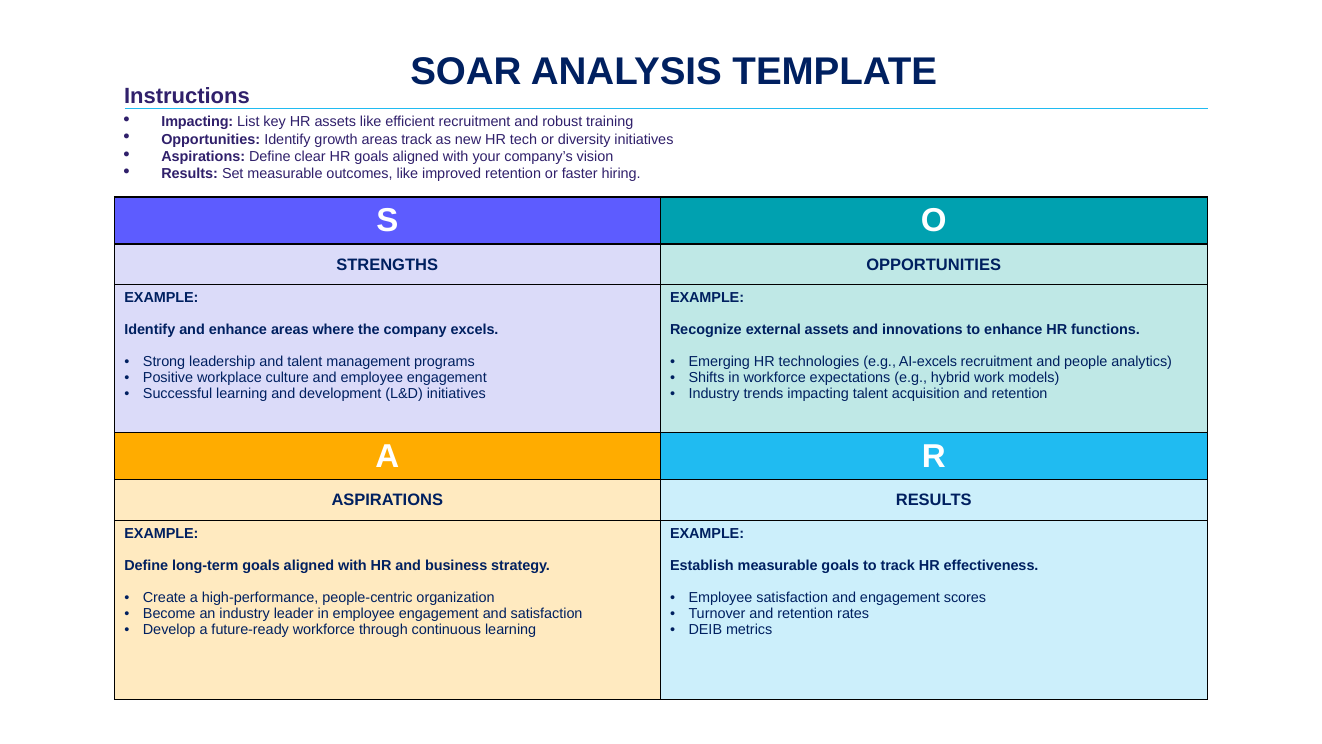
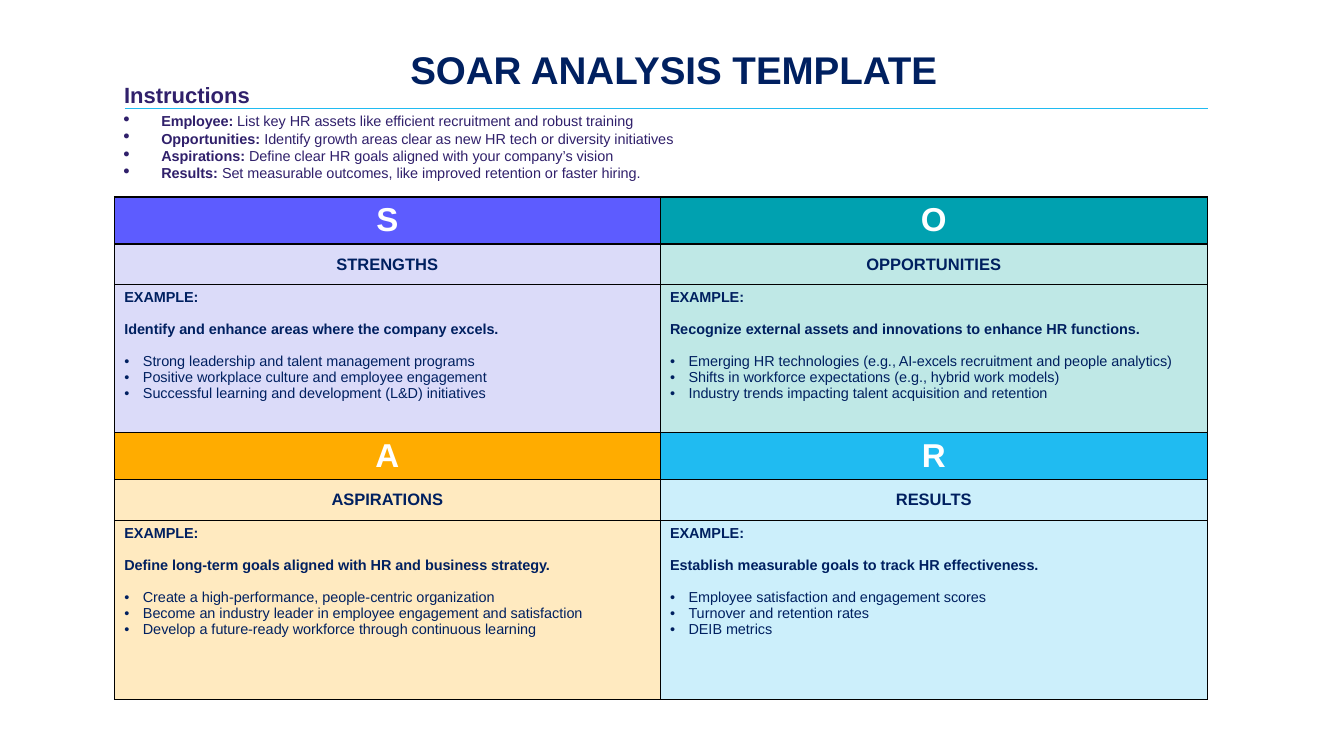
Impacting at (197, 122): Impacting -> Employee
areas track: track -> clear
